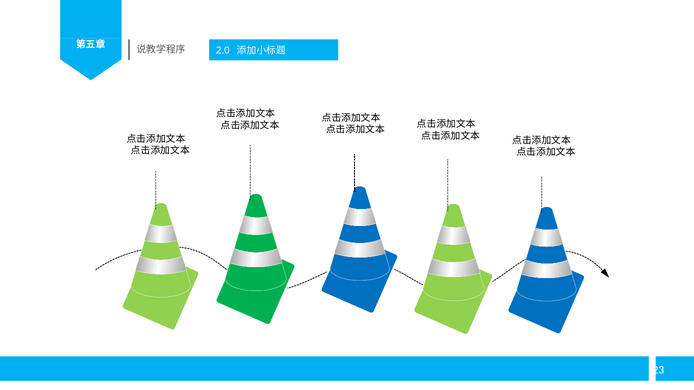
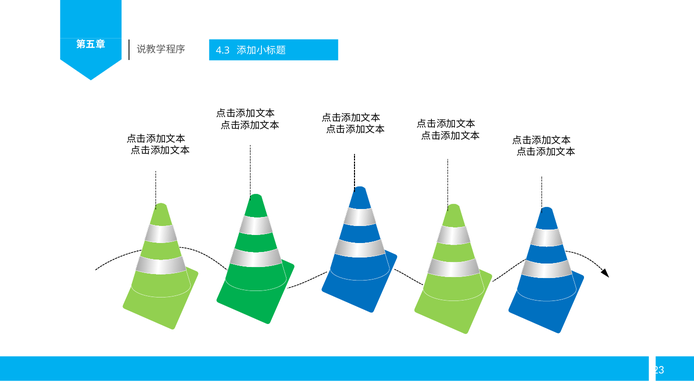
2.0: 2.0 -> 4.3
